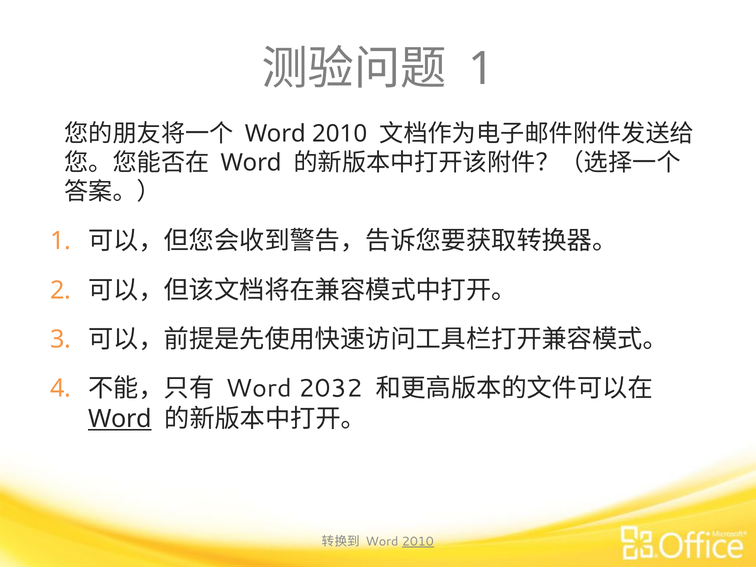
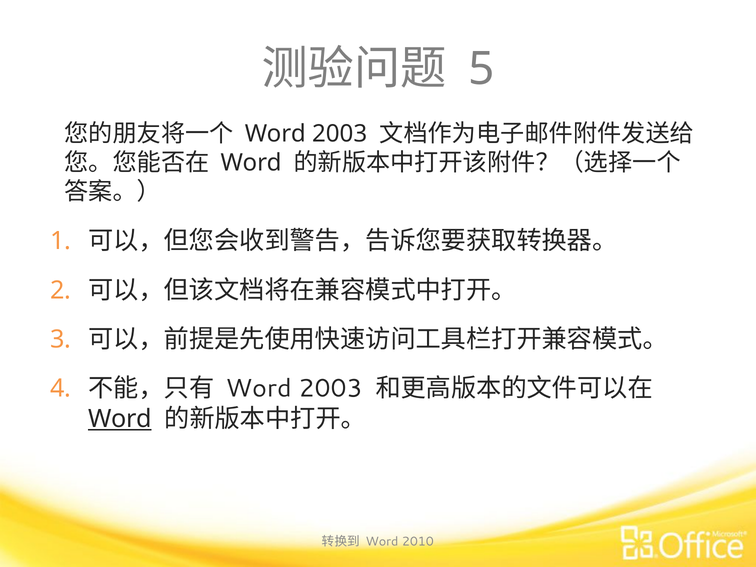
1 at (481, 69): 1 -> 5
2010 at (340, 134): 2010 -> 2003
2032 at (331, 389): 2032 -> 2003
2010 at (418, 541) underline: present -> none
